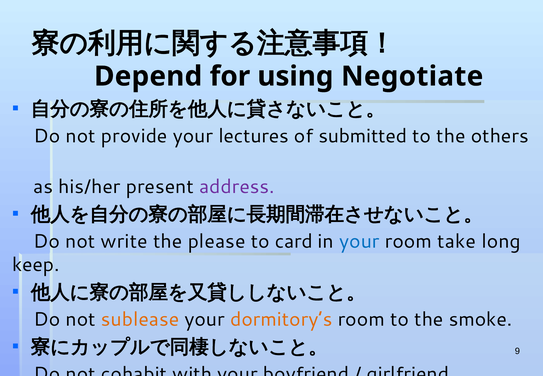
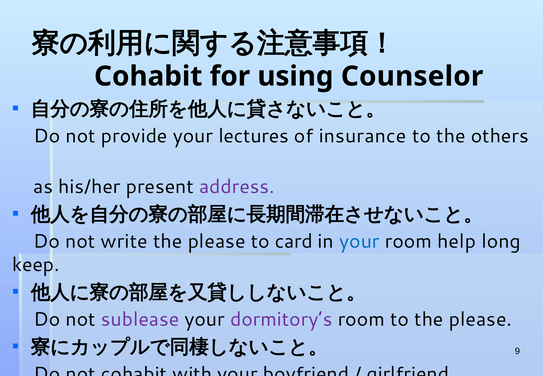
Depend at (148, 76): Depend -> Cohabit
Negotiate: Negotiate -> Counselor
submitted: submitted -> insurance
take: take -> help
sublease colour: orange -> purple
dormitory’s colour: orange -> purple
to the smoke: smoke -> please
